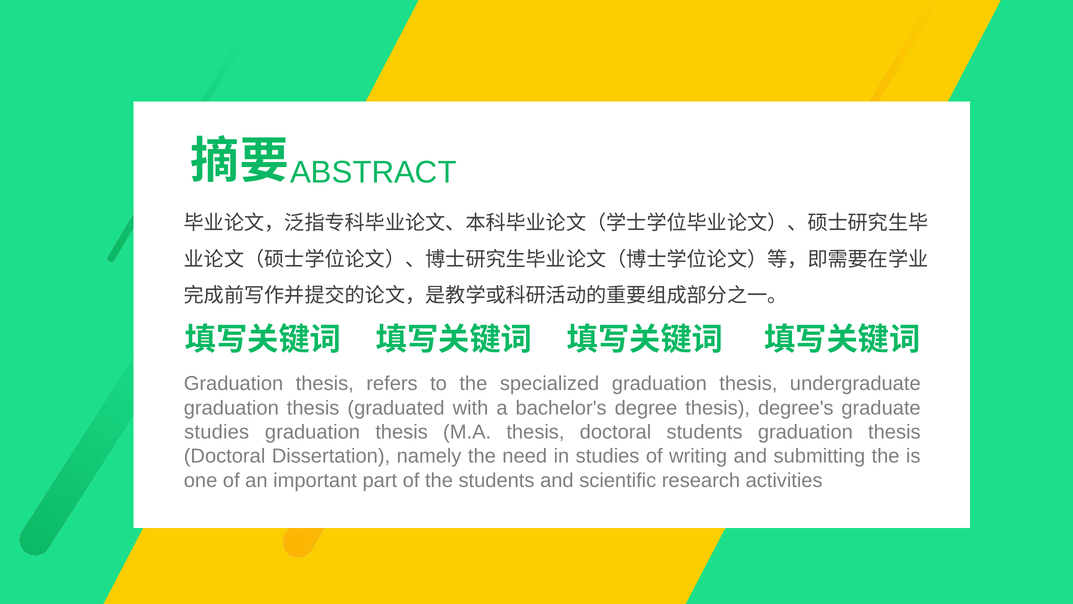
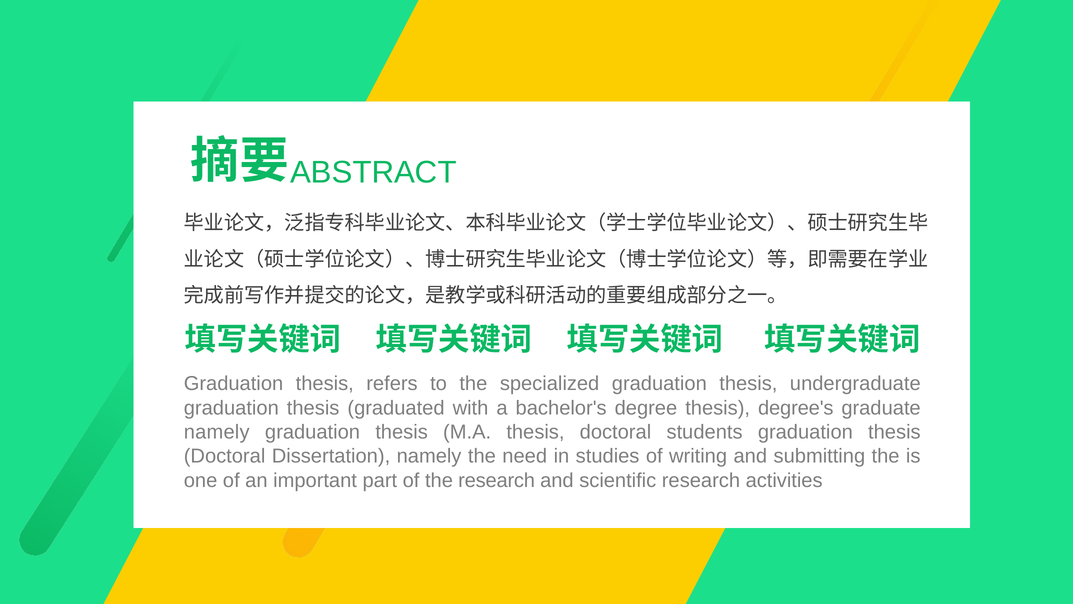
studies at (217, 432): studies -> namely
the students: students -> research
